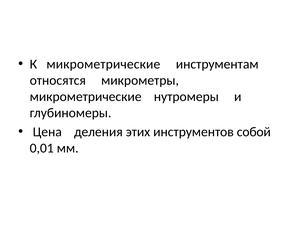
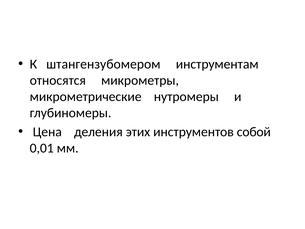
К микрометрические: микрометрические -> штангензубомером
